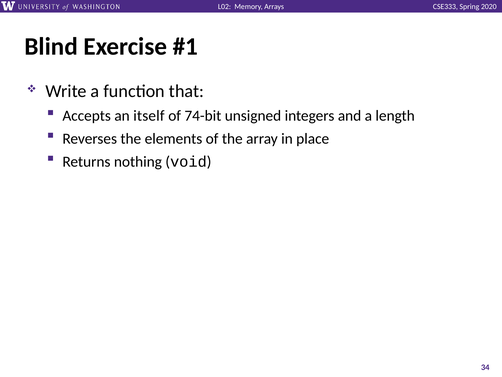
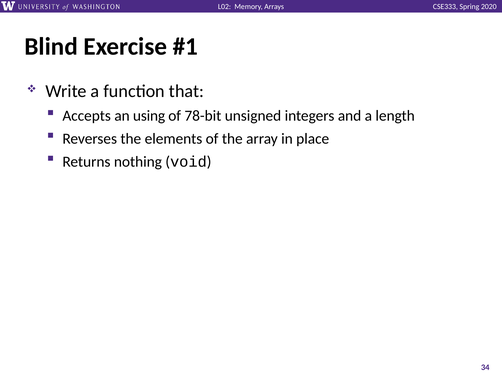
itself: itself -> using
74-bit: 74-bit -> 78-bit
